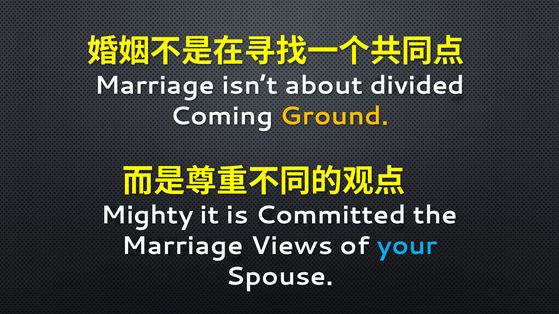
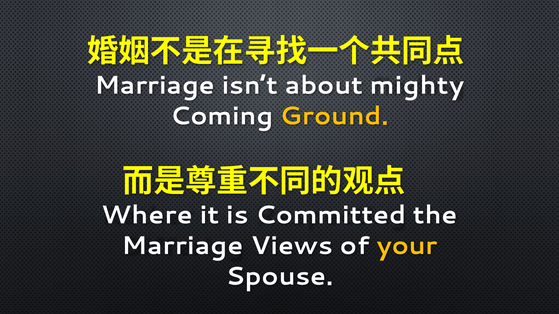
divided: divided -> mighty
Mighty: Mighty -> Where
your colour: light blue -> yellow
